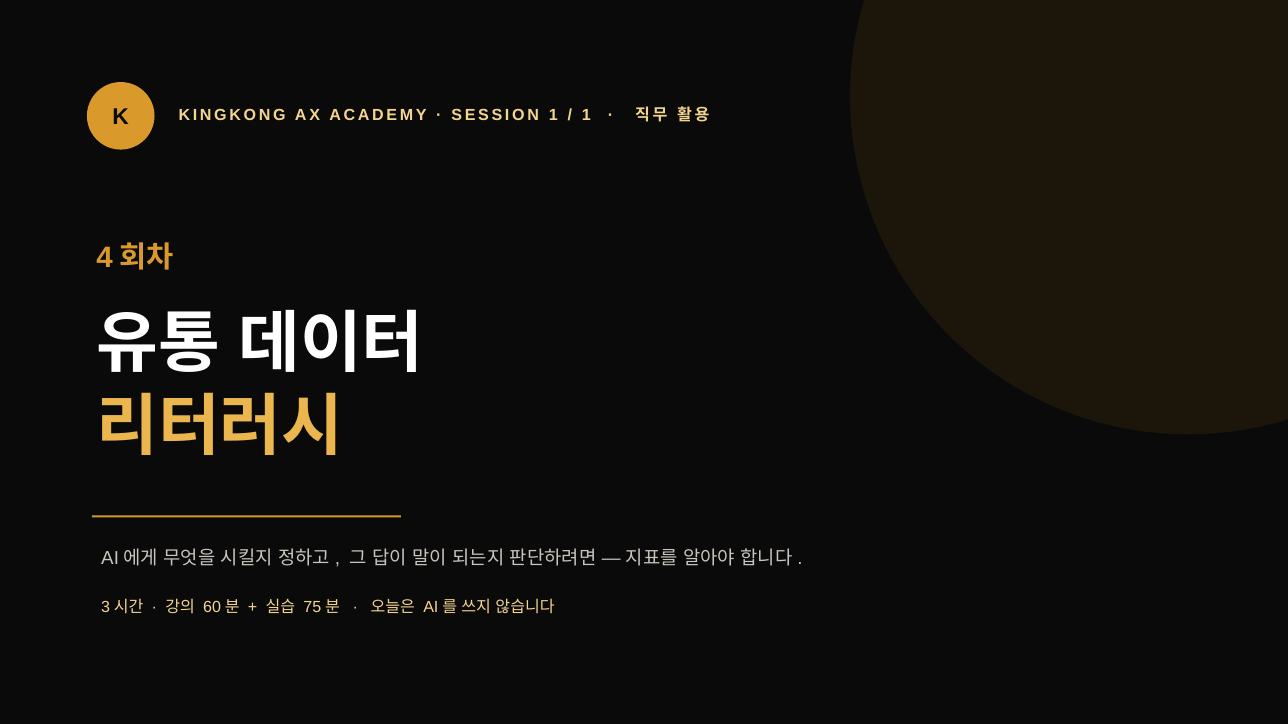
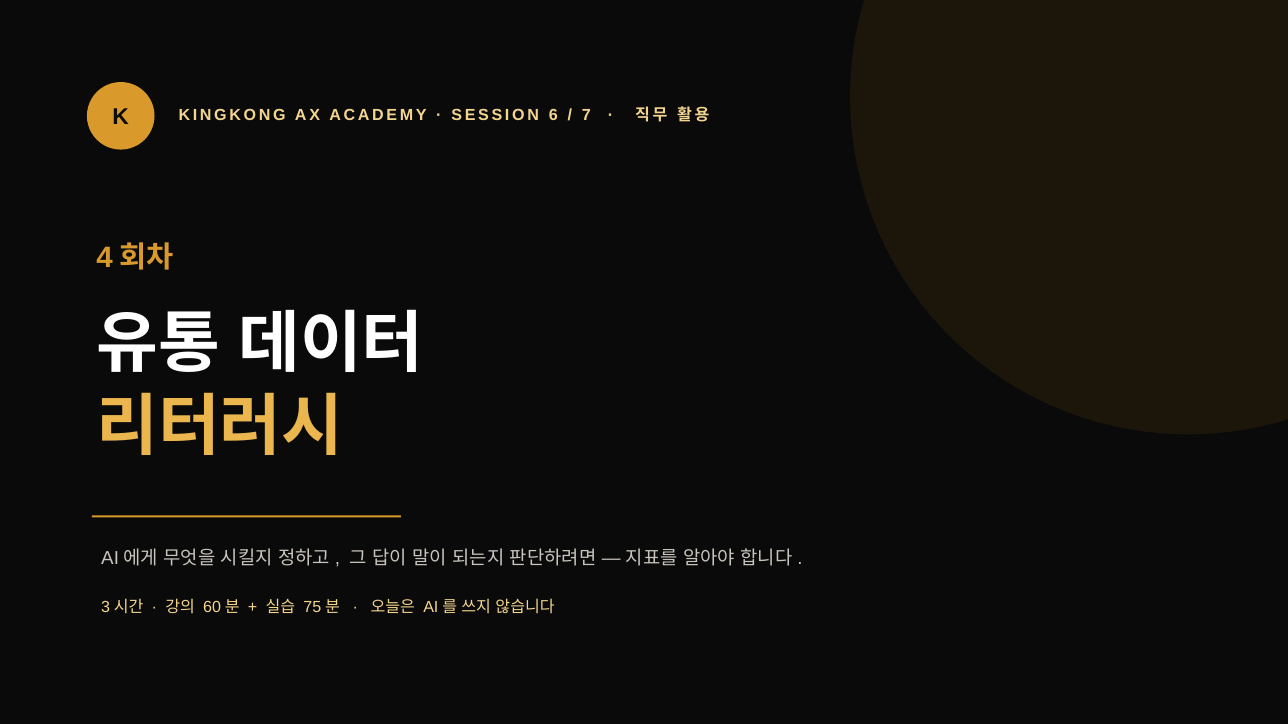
SESSION 1: 1 -> 6
1 at (586, 115): 1 -> 7
